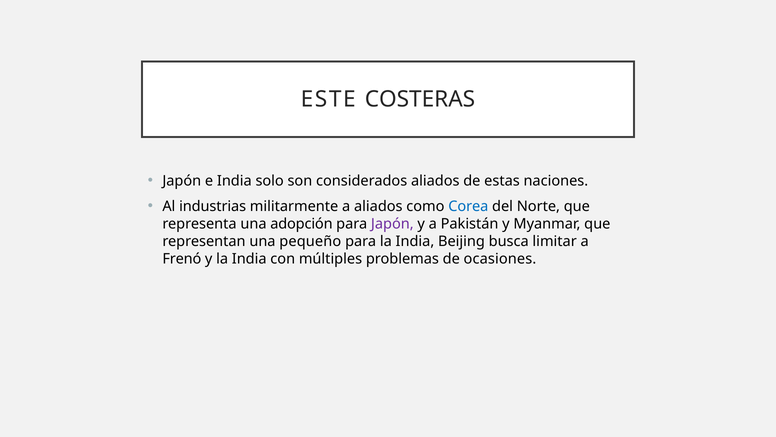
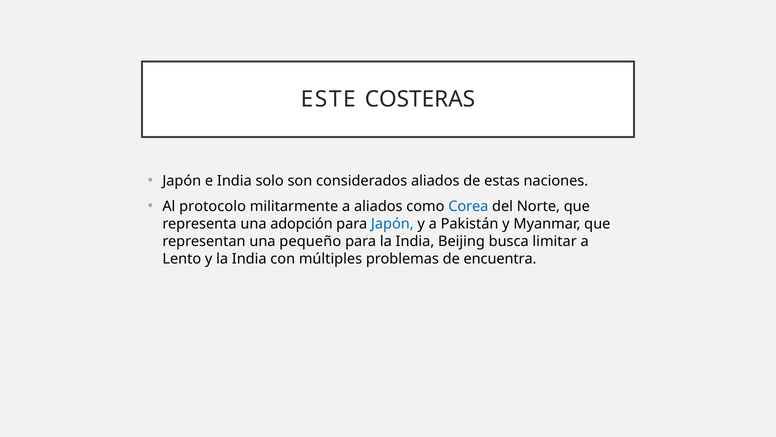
industrias: industrias -> protocolo
Japón at (392, 224) colour: purple -> blue
Frenó: Frenó -> Lento
ocasiones: ocasiones -> encuentra
